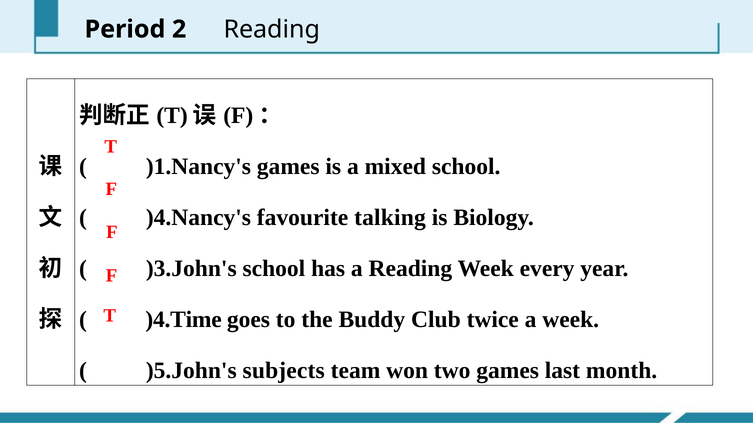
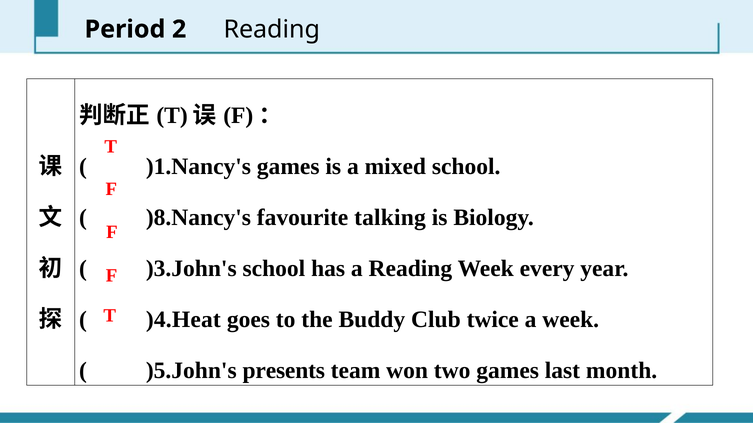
)4.Nancy's: )4.Nancy's -> )8.Nancy's
)4.Time: )4.Time -> )4.Heat
subjects: subjects -> presents
